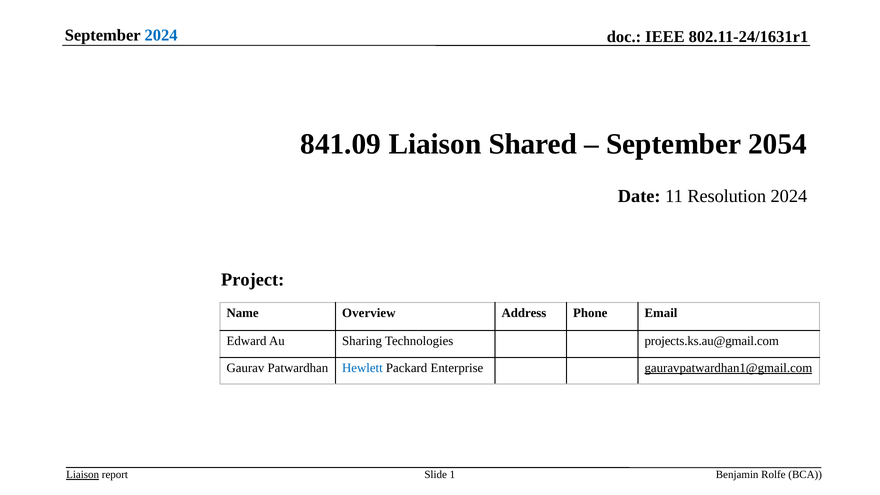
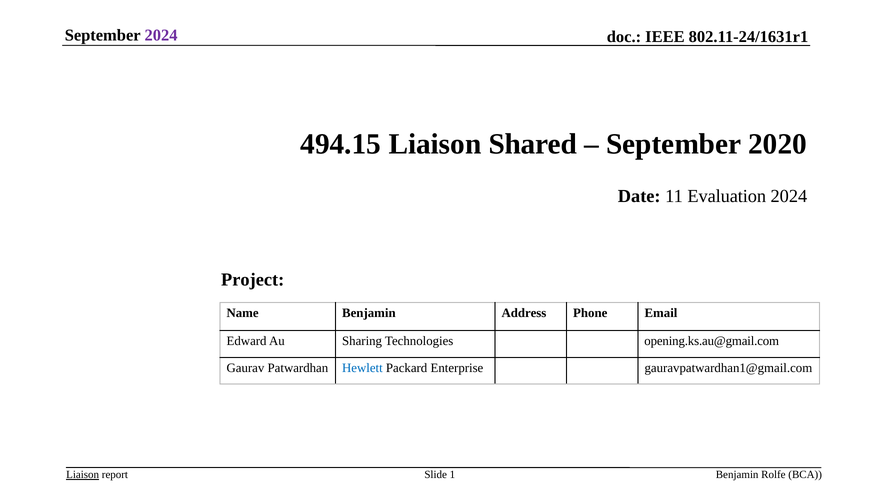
2024 at (161, 35) colour: blue -> purple
841.09: 841.09 -> 494.15
2054: 2054 -> 2020
Resolution: Resolution -> Evaluation
Name Overview: Overview -> Benjamin
projects.ks.au@gmail.com: projects.ks.au@gmail.com -> opening.ks.au@gmail.com
gauravpatwardhan1@gmail.com underline: present -> none
